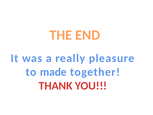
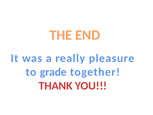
made: made -> grade
